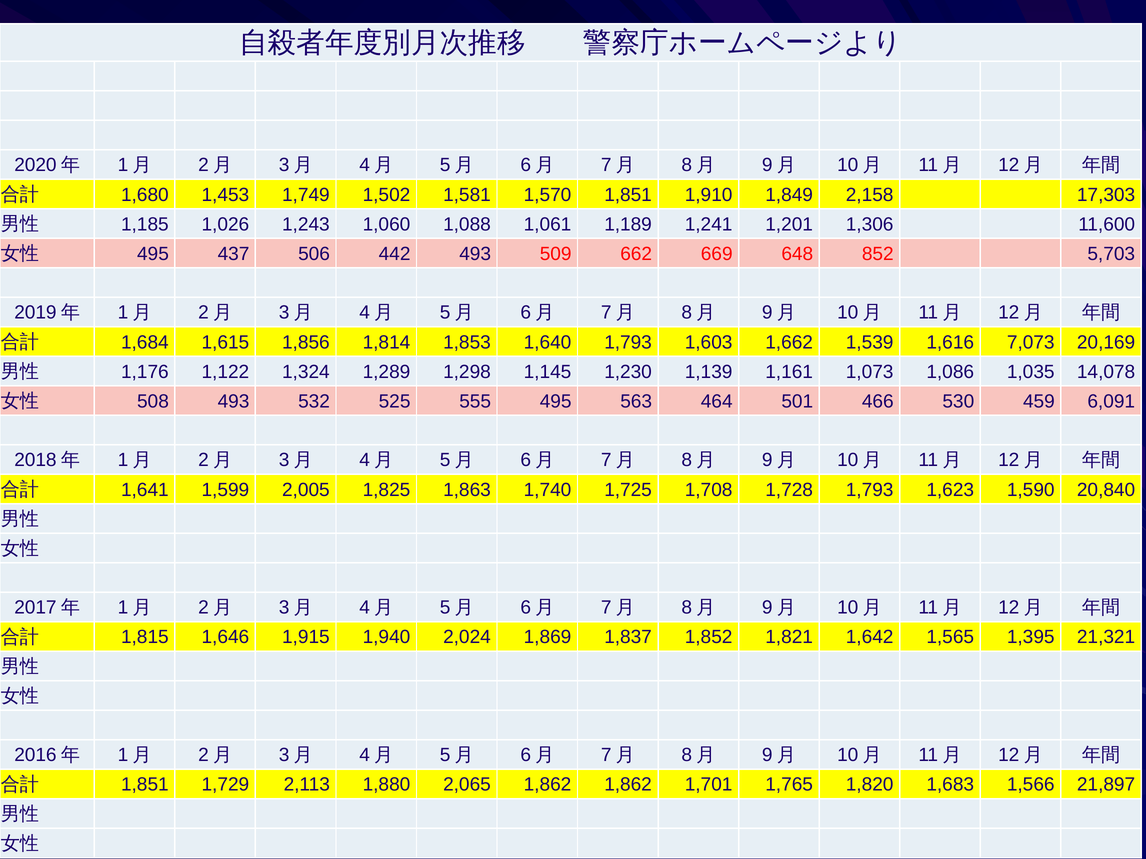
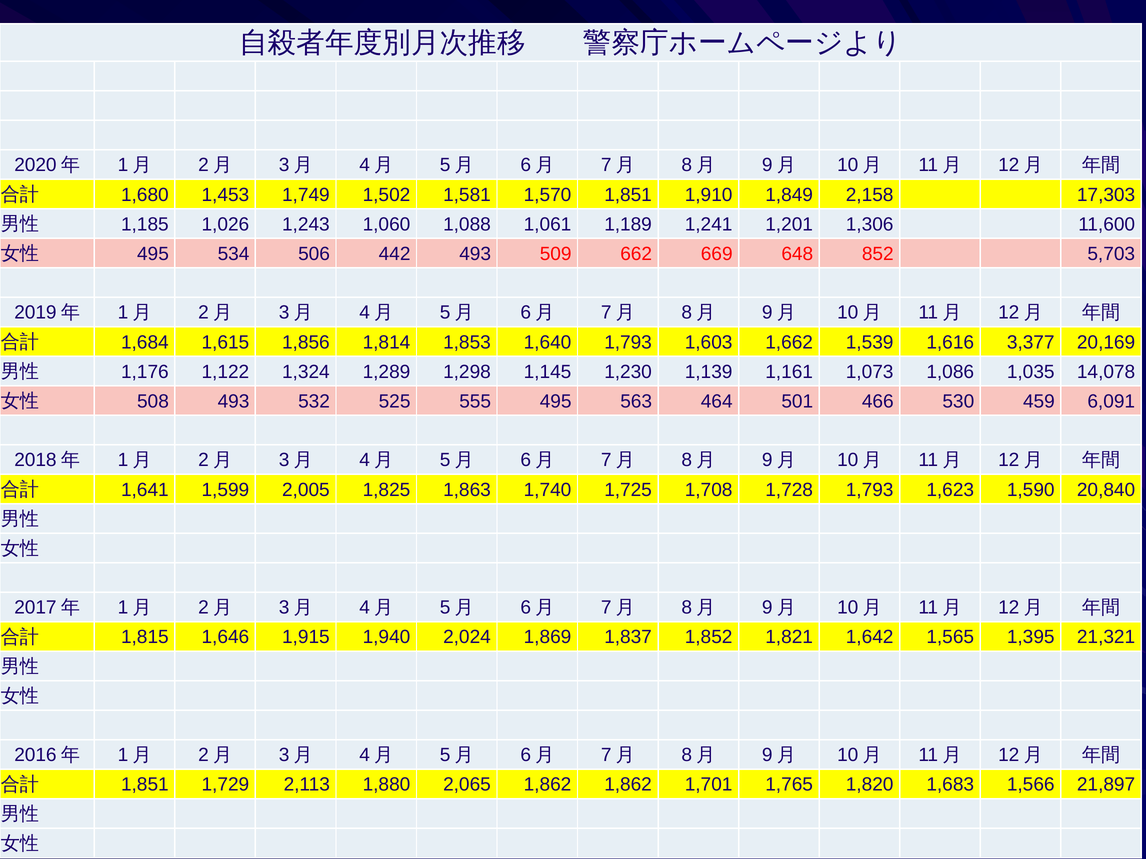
437: 437 -> 534
7,073: 7,073 -> 3,377
